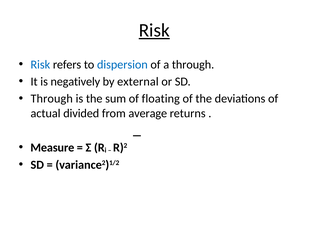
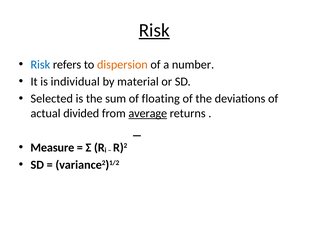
dispersion colour: blue -> orange
a through: through -> number
negatively: negatively -> individual
external: external -> material
Through at (52, 99): Through -> Selected
average underline: none -> present
